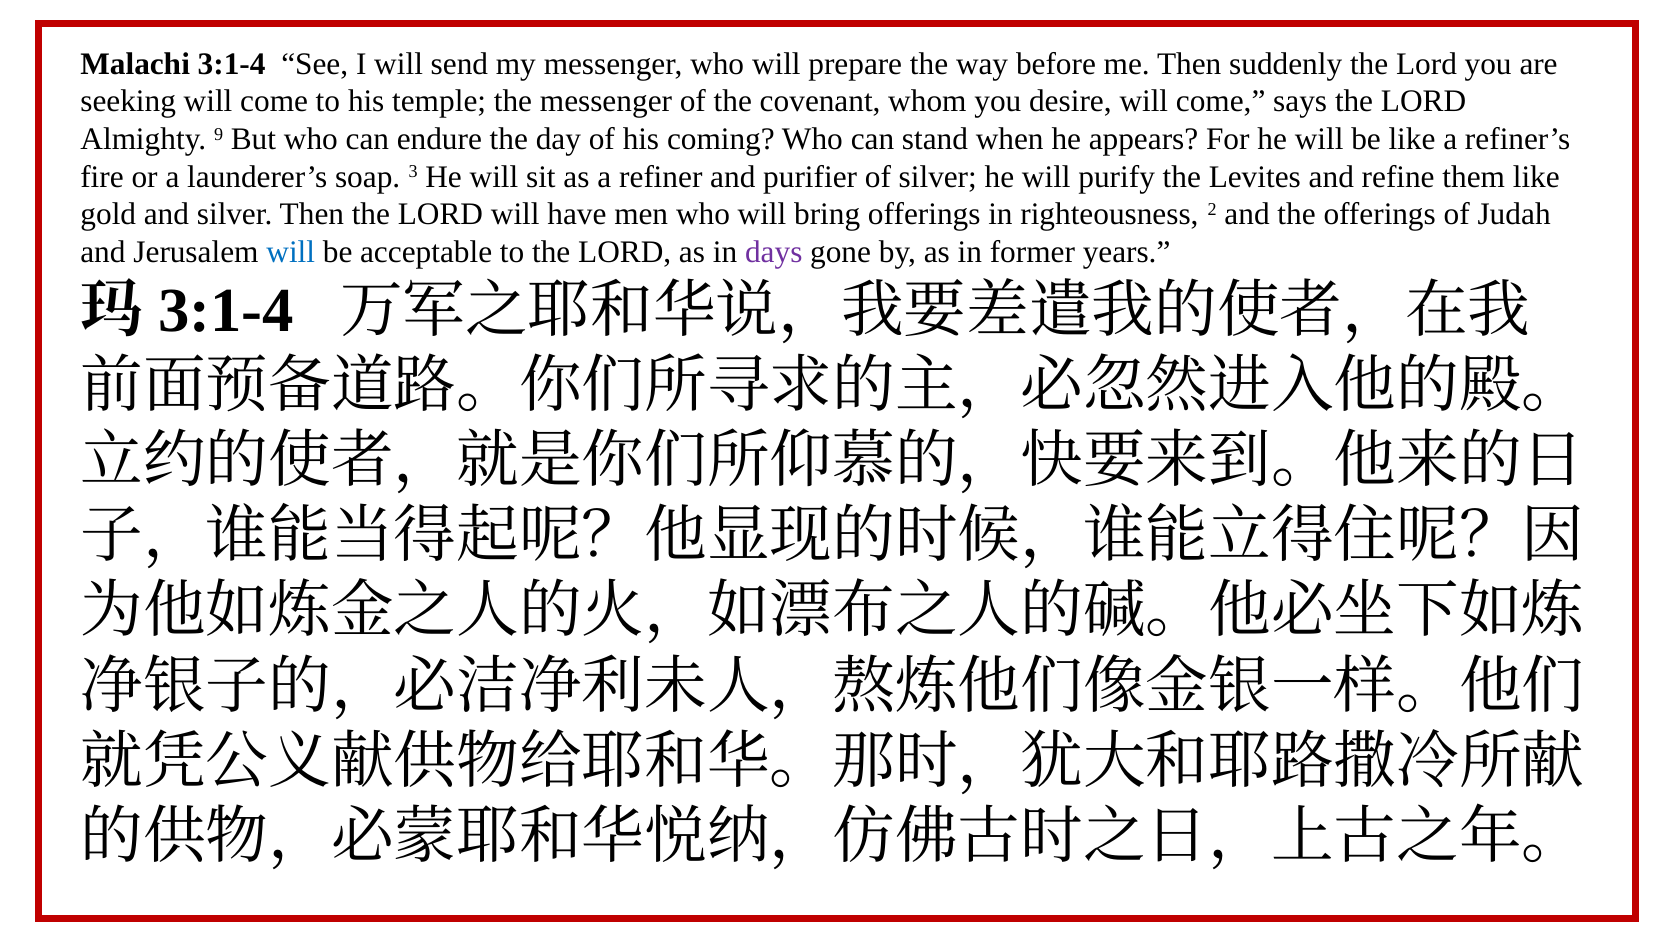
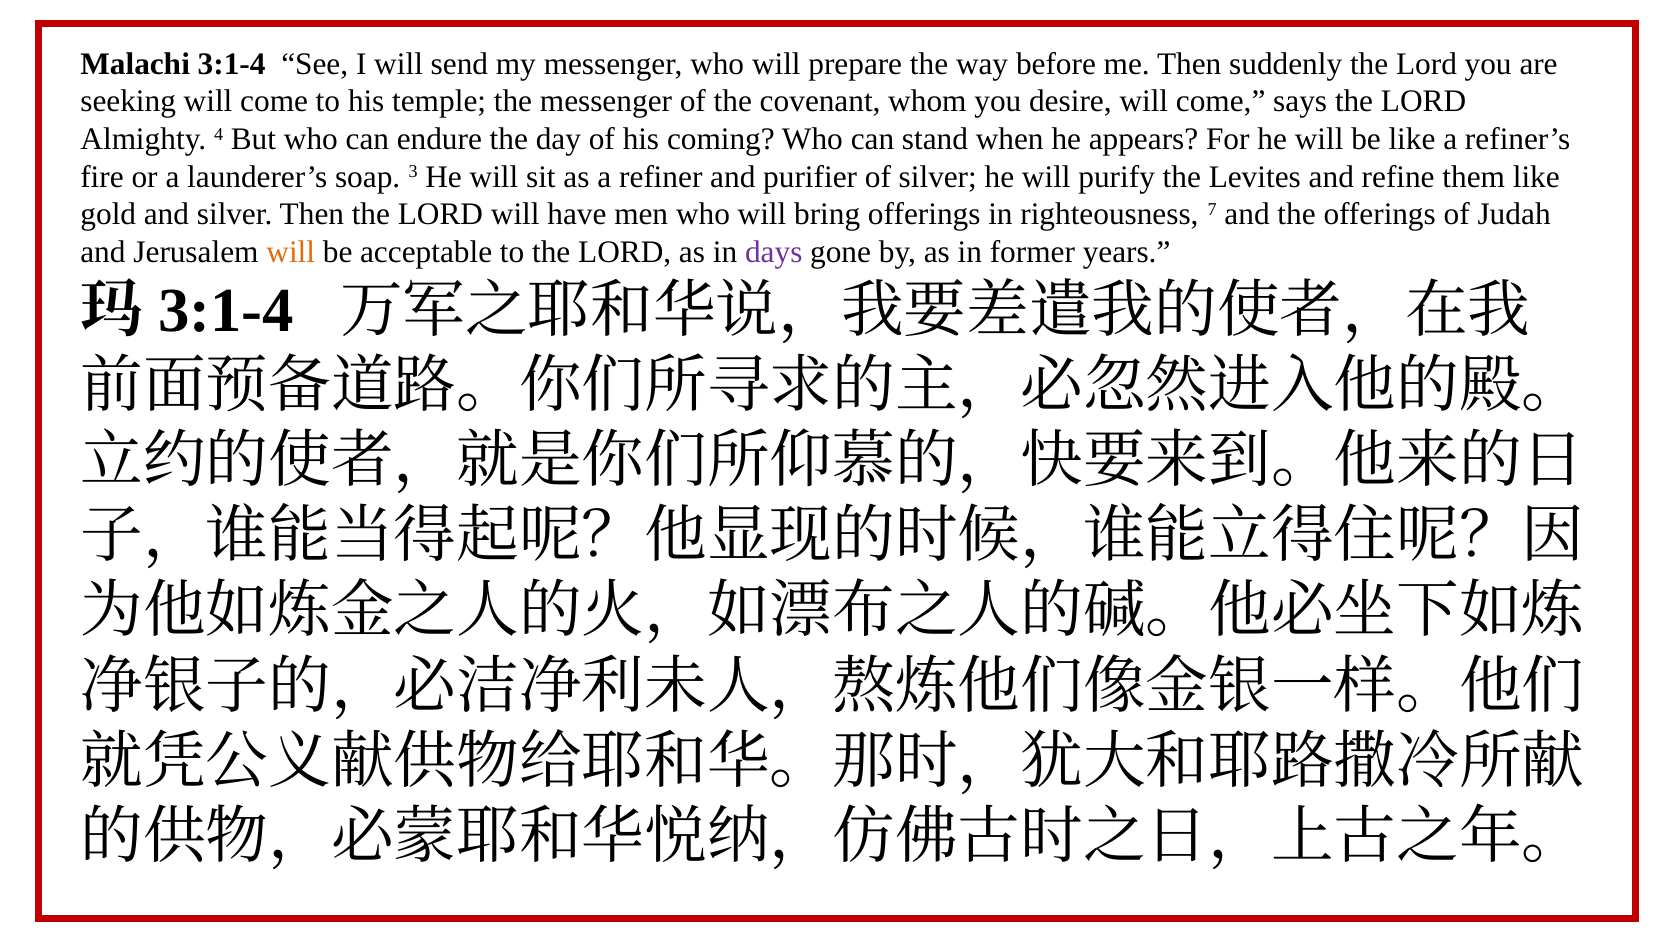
9: 9 -> 4
2: 2 -> 7
will at (291, 252) colour: blue -> orange
